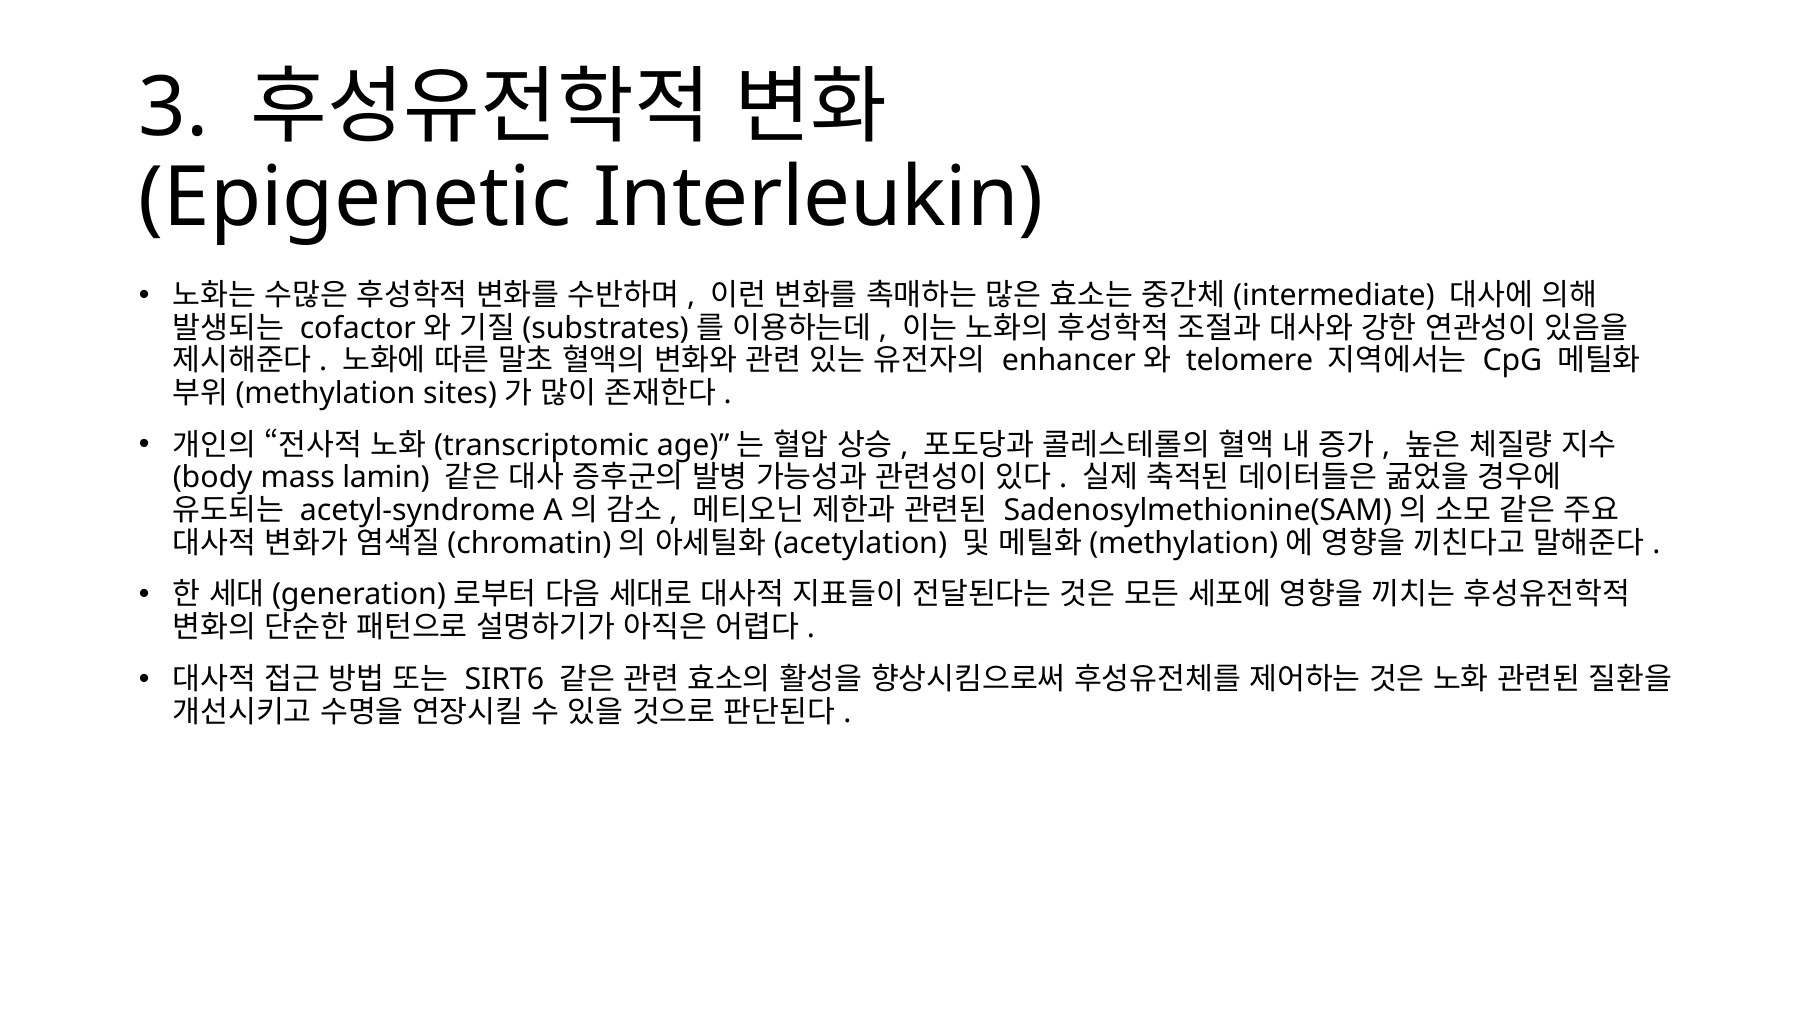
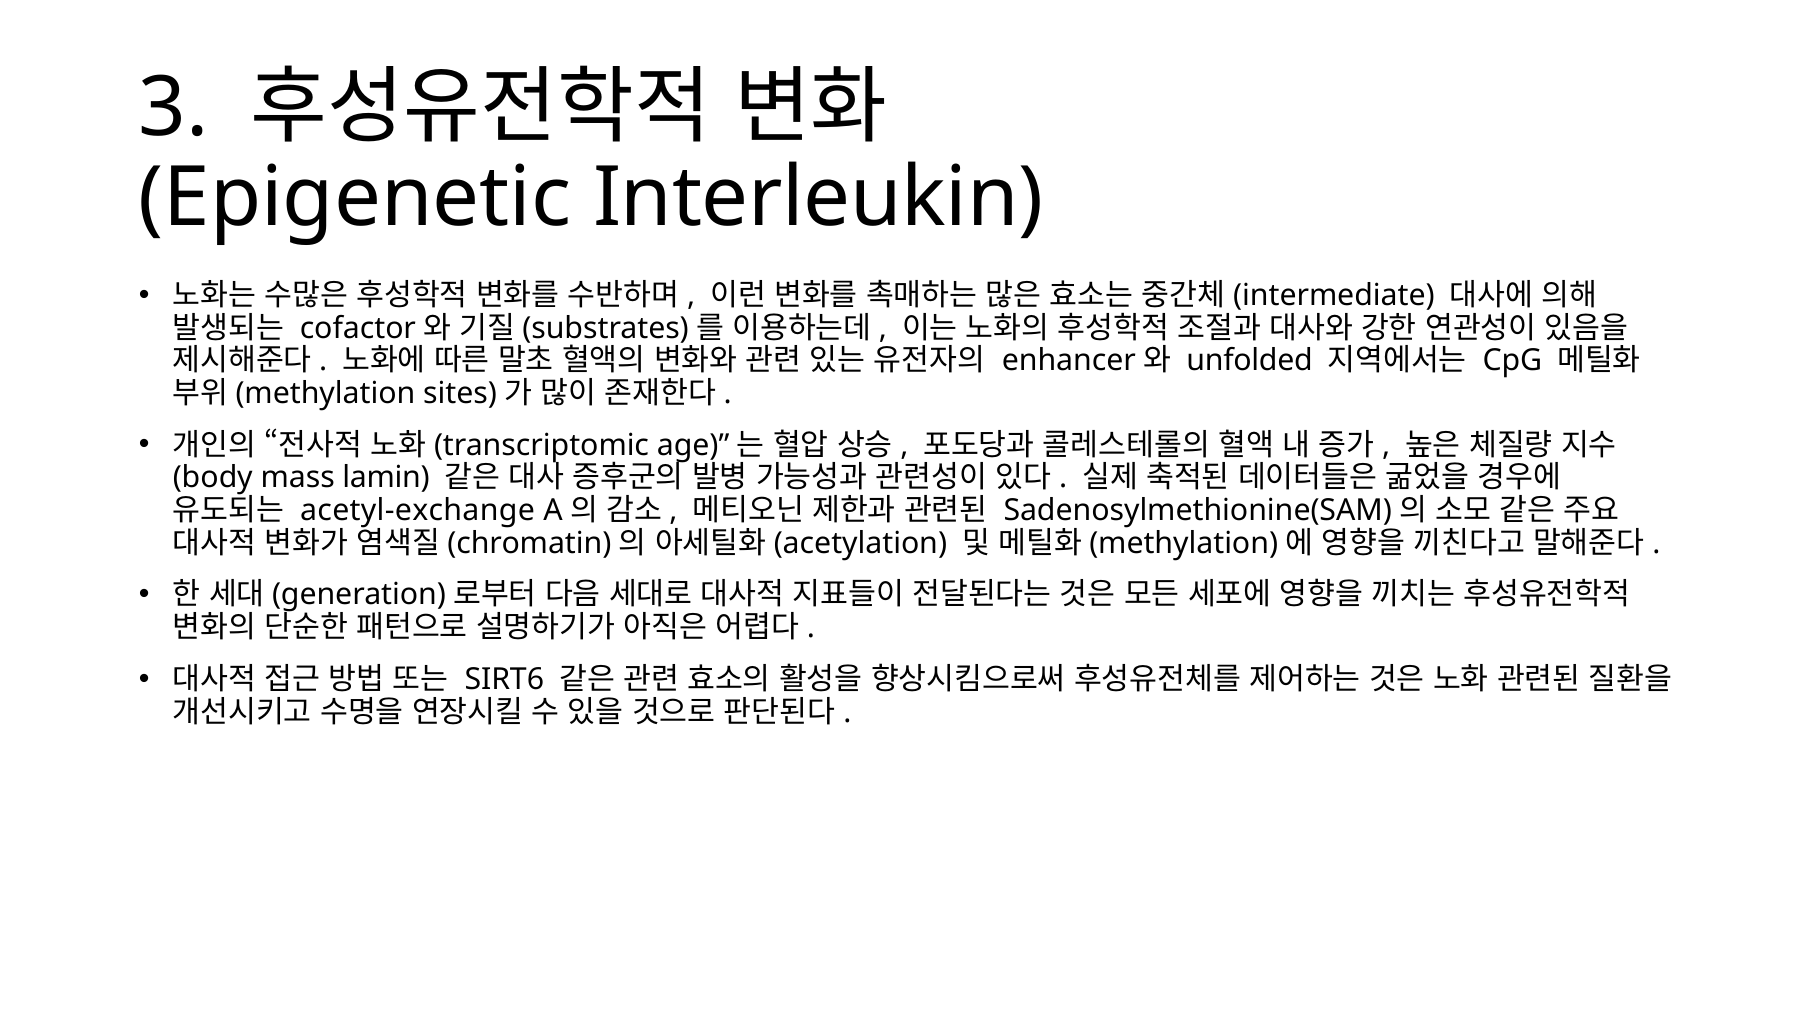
telomere: telomere -> unfolded
acetyl-syndrome: acetyl-syndrome -> acetyl-exchange
